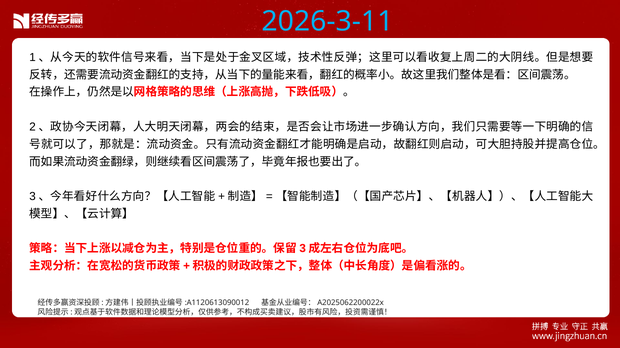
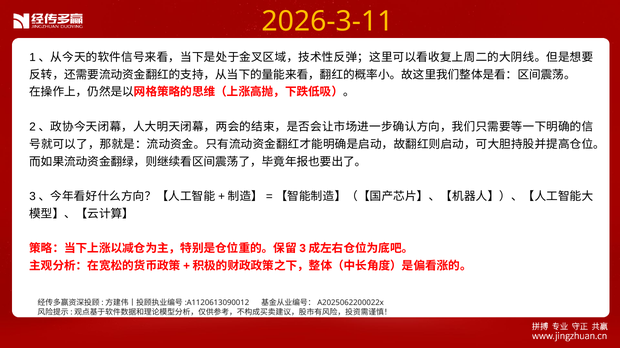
2026-3-11 colour: light blue -> yellow
